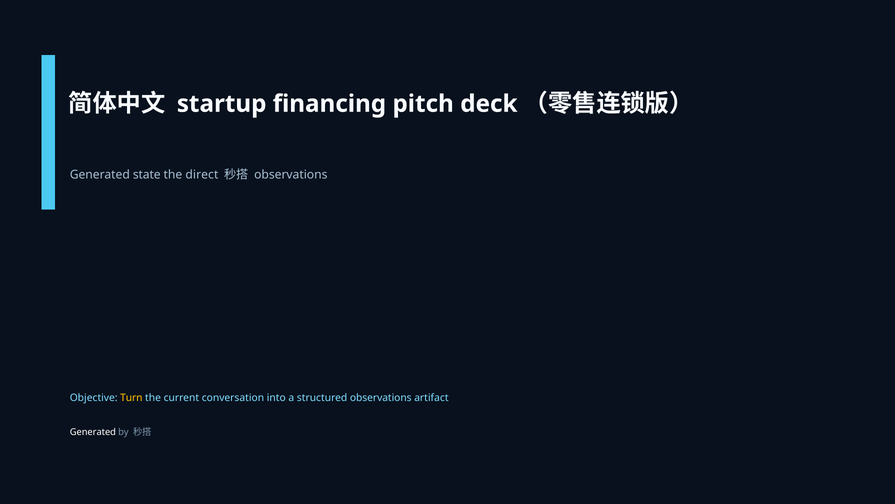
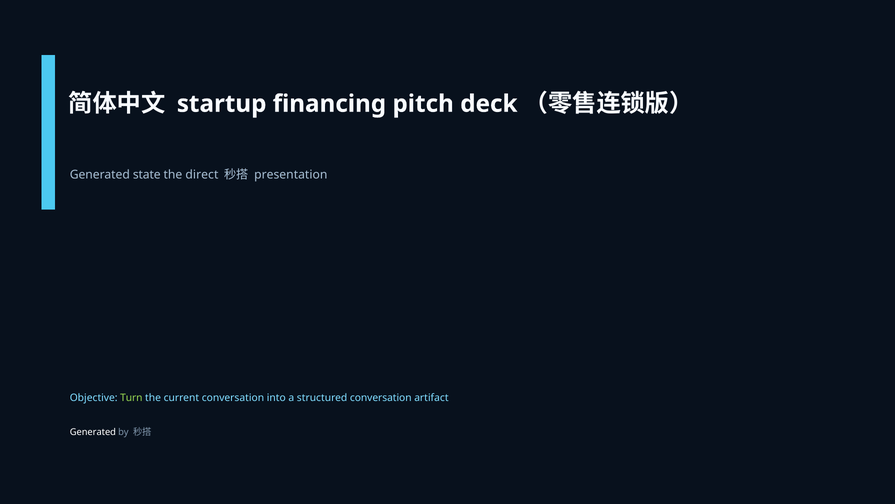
observations at (291, 175): observations -> presentation
Turn colour: yellow -> light green
structured observations: observations -> conversation
